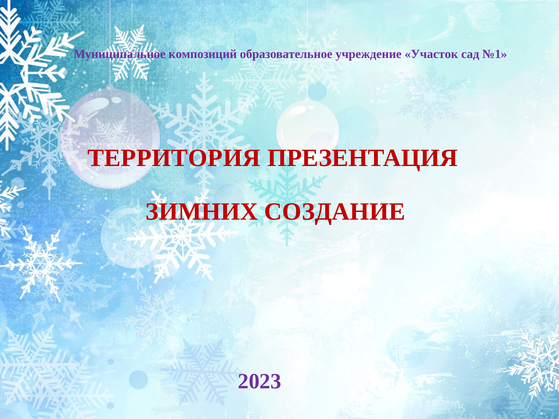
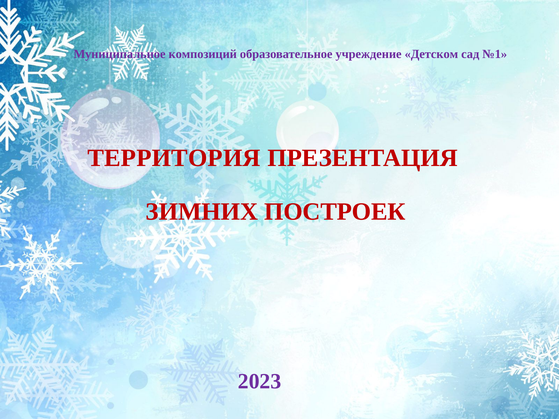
Участок: Участок -> Детском
СОЗДАНИЕ: СОЗДАНИЕ -> ПОСТРОЕК
